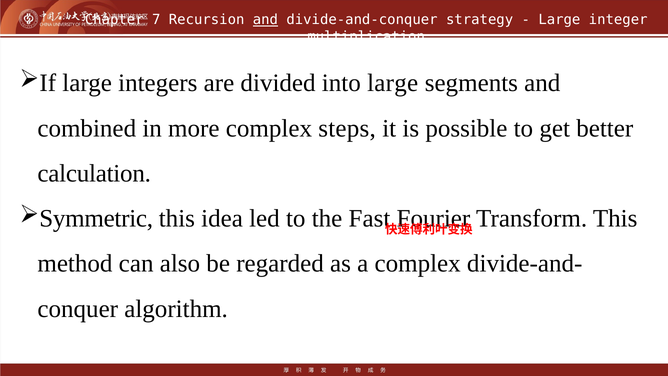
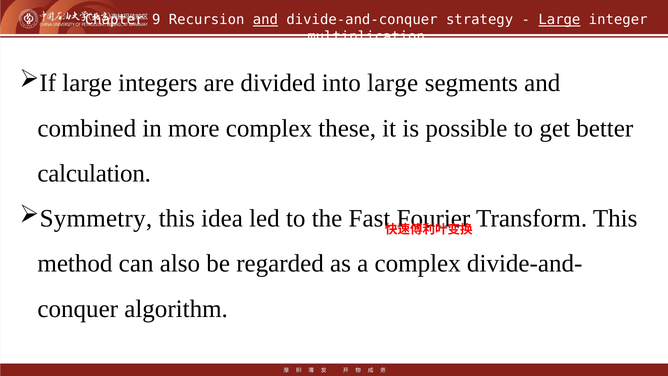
7: 7 -> 9
Large at (559, 20) underline: none -> present
steps: steps -> these
Symmetric: Symmetric -> Symmetry
